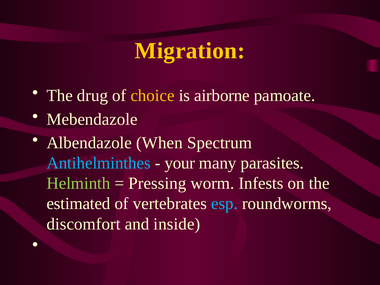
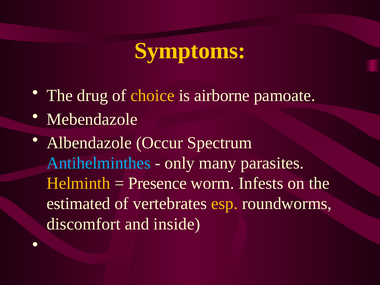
Migration: Migration -> Symptoms
When: When -> Occur
your: your -> only
Helminth colour: light green -> yellow
Pressing: Pressing -> Presence
esp colour: light blue -> yellow
